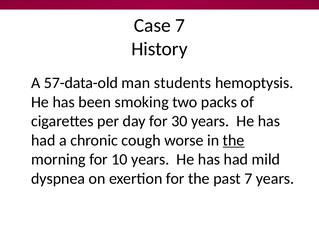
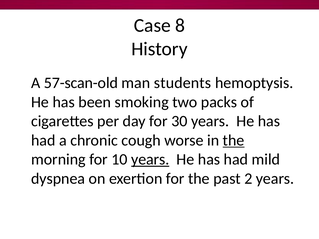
Case 7: 7 -> 8
57-data-old: 57-data-old -> 57-scan-old
years at (150, 160) underline: none -> present
past 7: 7 -> 2
